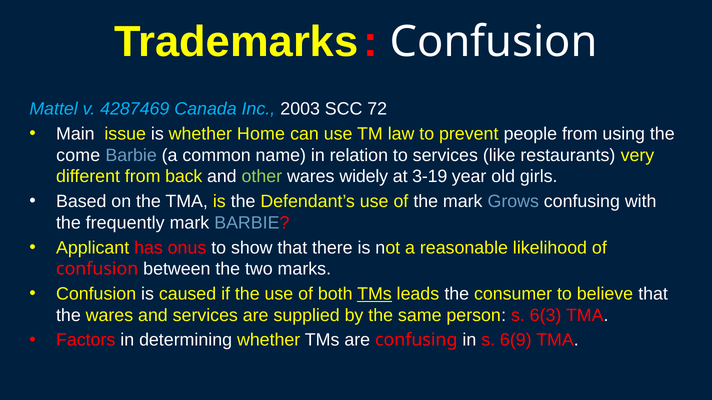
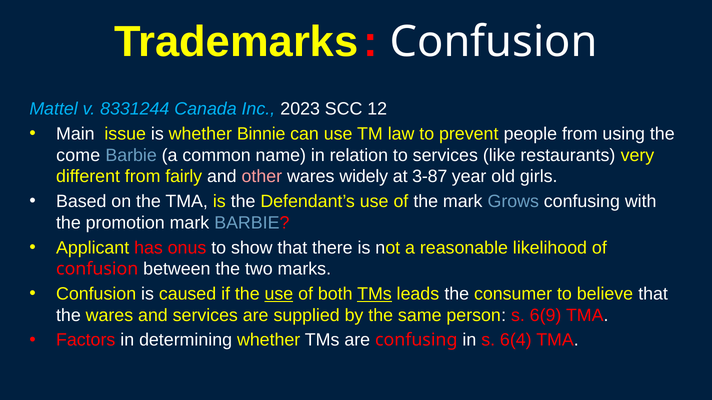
4287469: 4287469 -> 8331244
2003: 2003 -> 2023
72: 72 -> 12
Home: Home -> Binnie
back: back -> fairly
other colour: light green -> pink
3-19: 3-19 -> 3-87
frequently: frequently -> promotion
use at (279, 294) underline: none -> present
6(3: 6(3 -> 6(9
6(9: 6(9 -> 6(4
